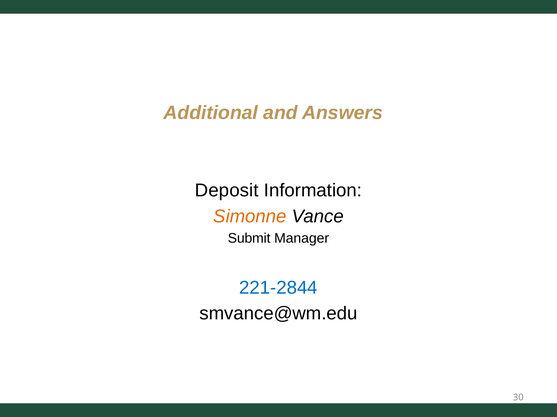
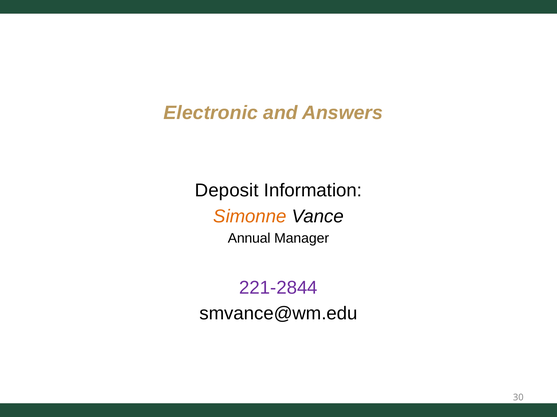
Additional: Additional -> Electronic
Submit: Submit -> Annual
221-2844 colour: blue -> purple
